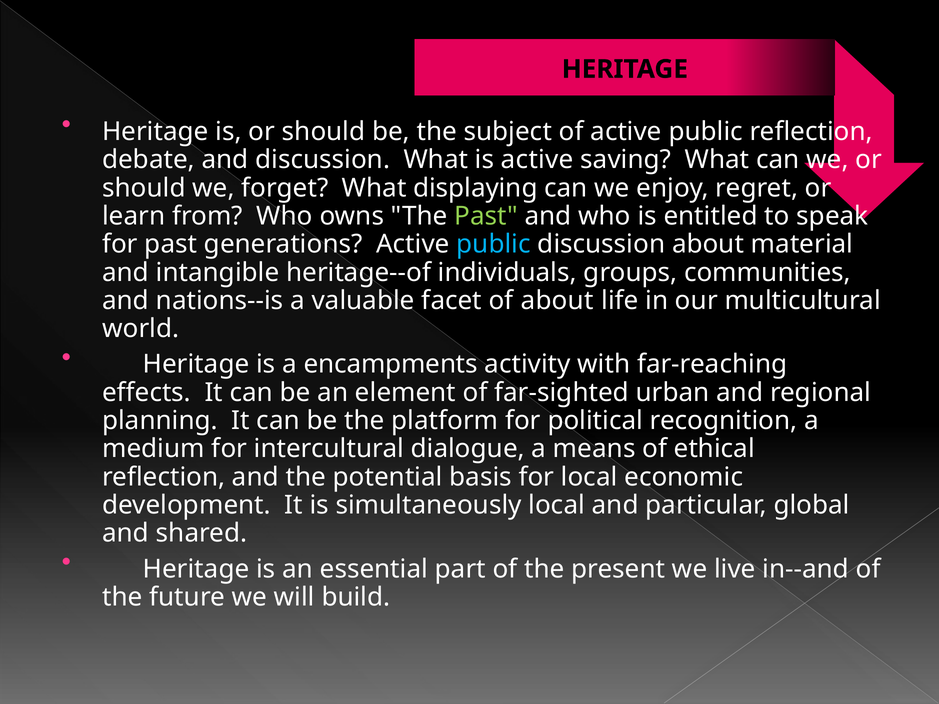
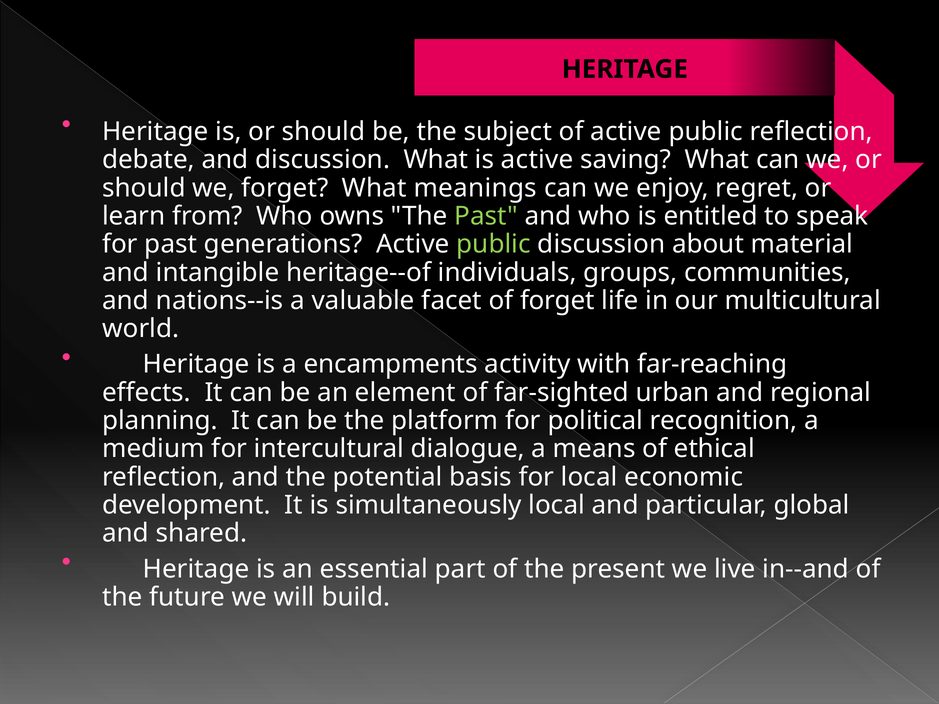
displaying: displaying -> meanings
public at (494, 244) colour: light blue -> light green
of about: about -> forget
